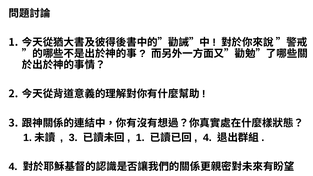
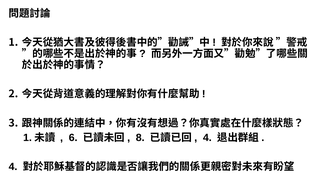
3 at (73, 138): 3 -> 6
1 at (140, 138): 1 -> 8
